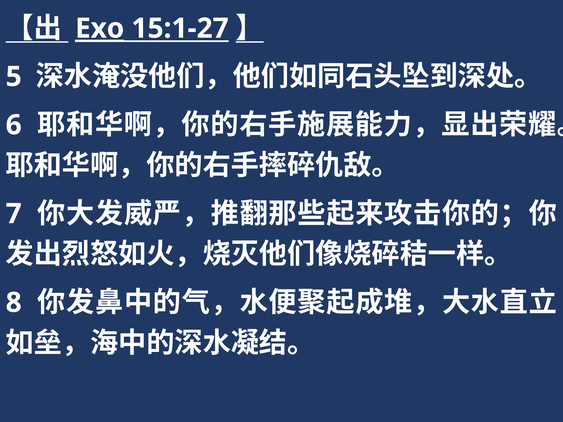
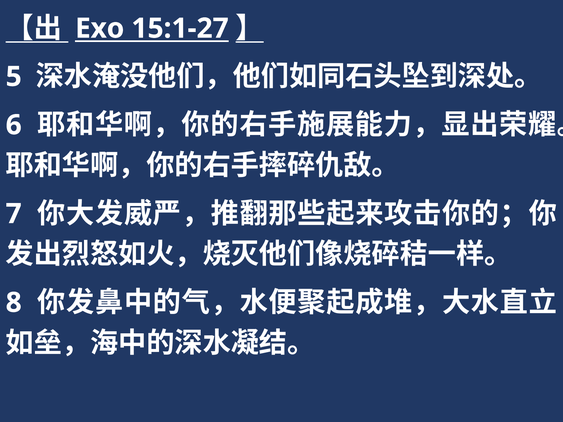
Exo underline: present -> none
